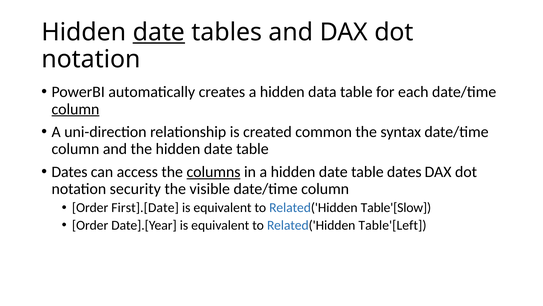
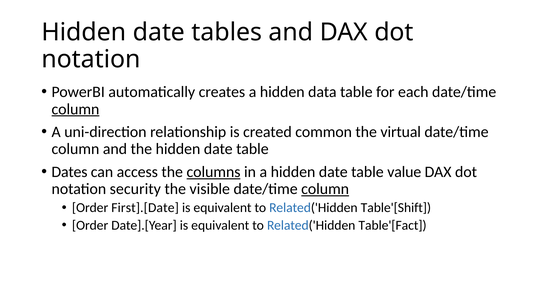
date at (159, 32) underline: present -> none
syntax: syntax -> virtual
table dates: dates -> value
column at (325, 189) underline: none -> present
Table'[Slow: Table'[Slow -> Table'[Shift
Table'[Left: Table'[Left -> Table'[Fact
